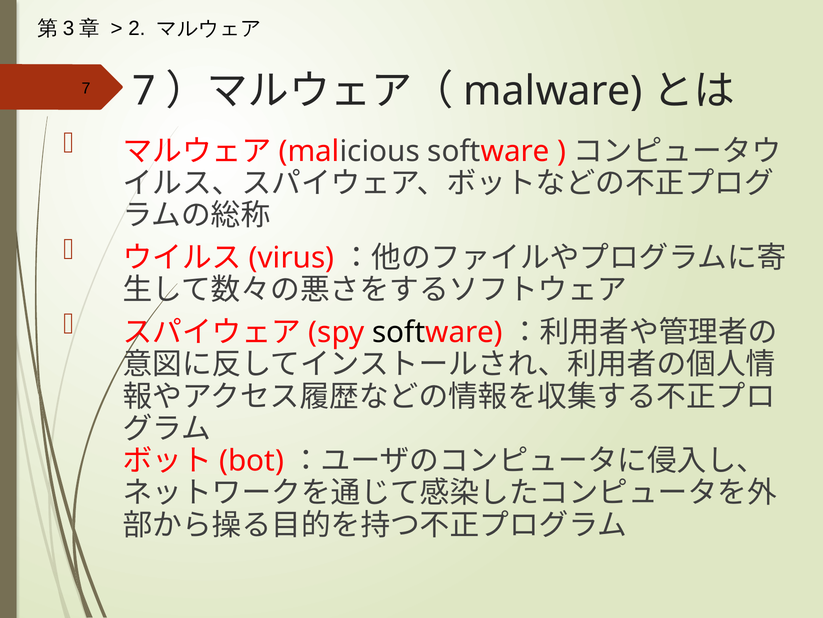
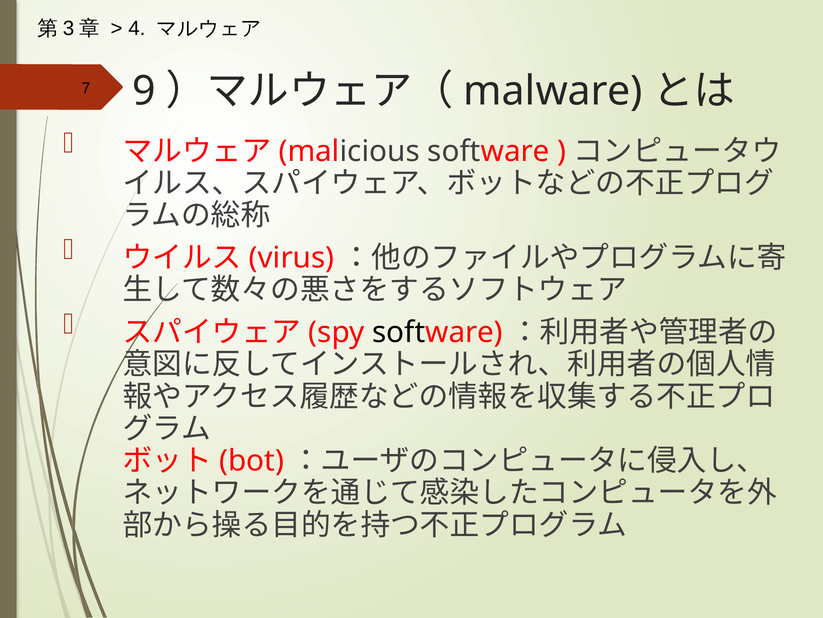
2: 2 -> 4
7 7: 7 -> 9
